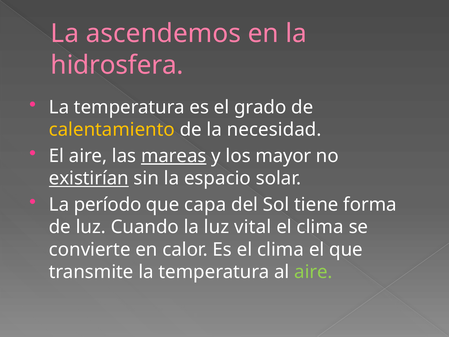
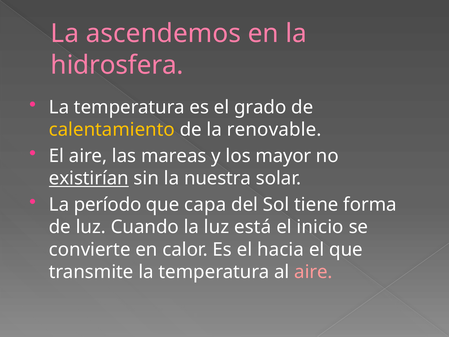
necesidad: necesidad -> renovable
mareas underline: present -> none
espacio: espacio -> nuestra
vital: vital -> está
clima at (320, 227): clima -> inicio
Es el clima: clima -> hacia
aire at (313, 272) colour: light green -> pink
